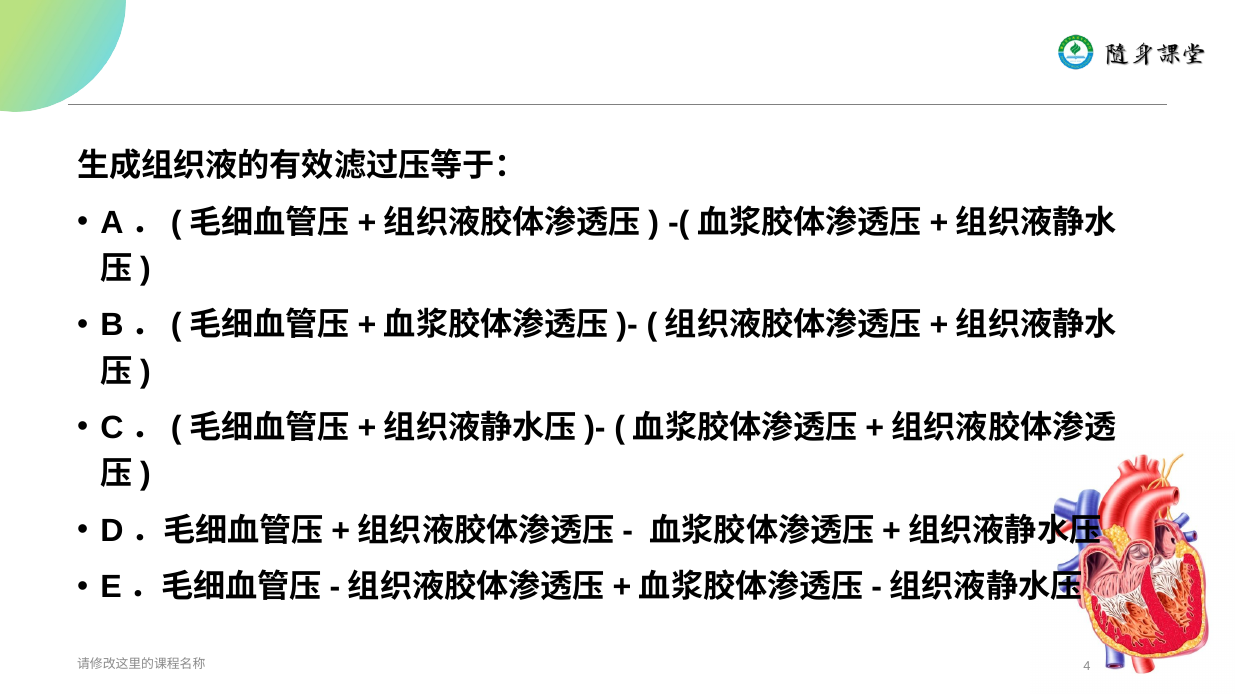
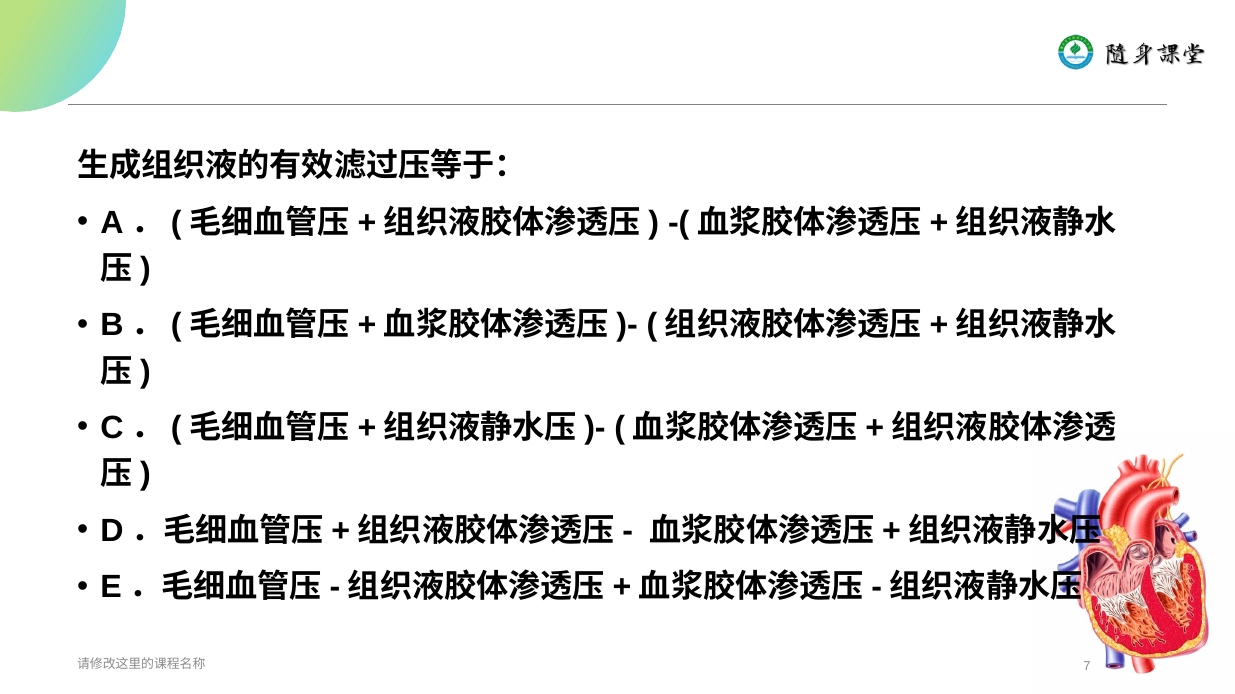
4: 4 -> 7
